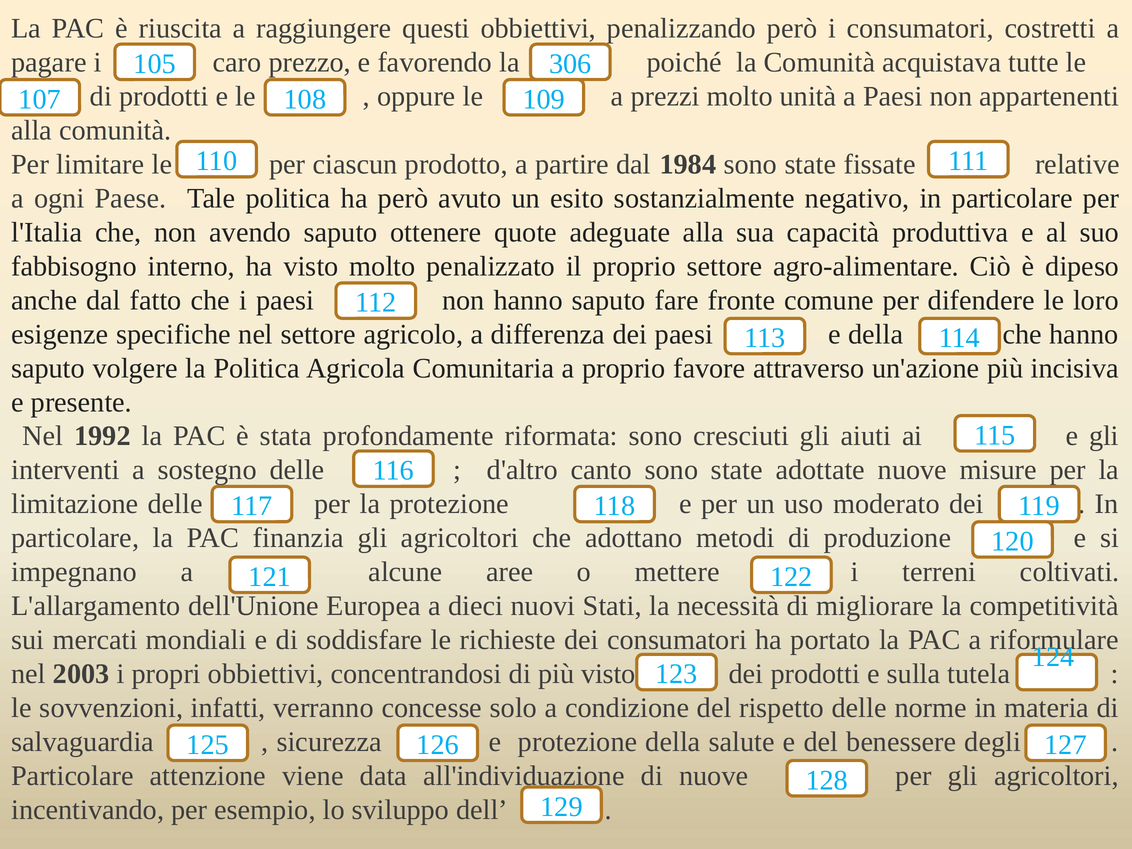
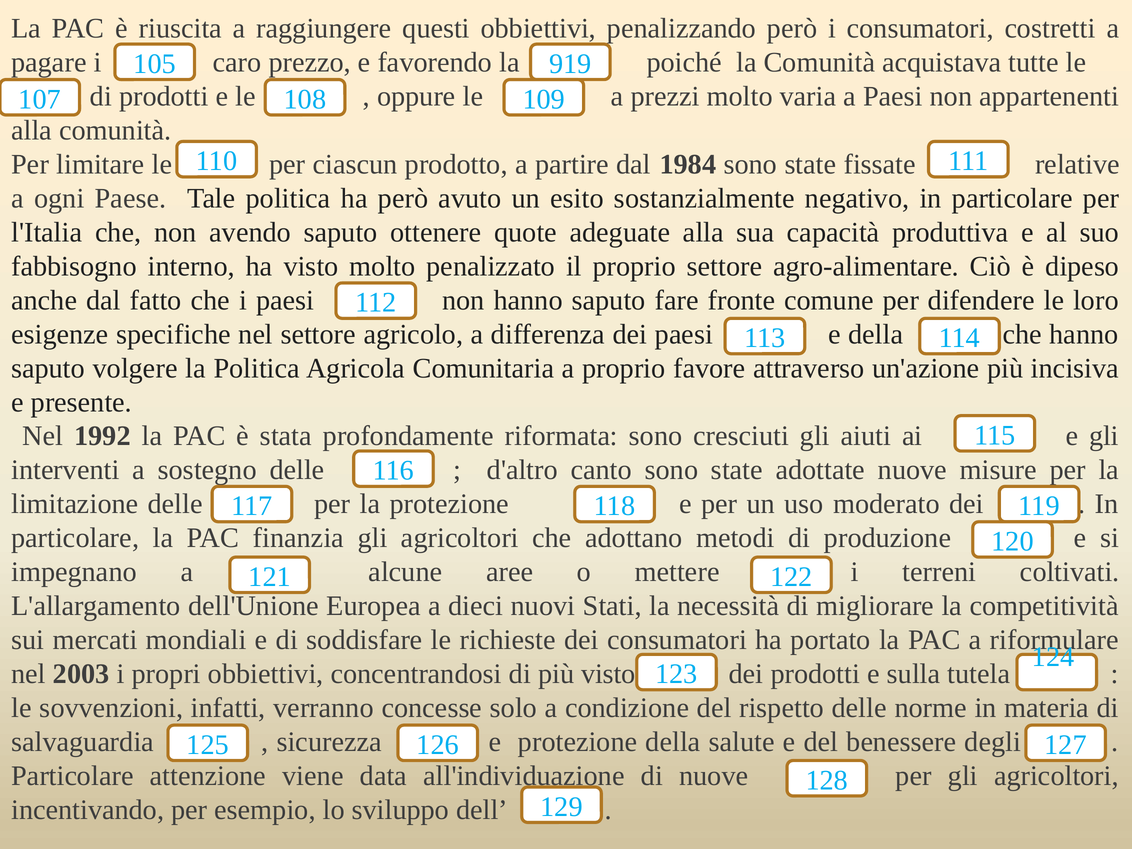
306: 306 -> 919
unità: unità -> varia
